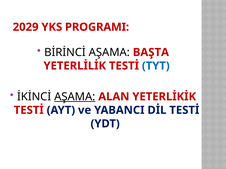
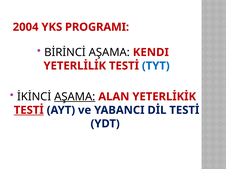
2029: 2029 -> 2004
BAŞTA: BAŞTA -> KENDI
TESTİ at (29, 110) underline: none -> present
